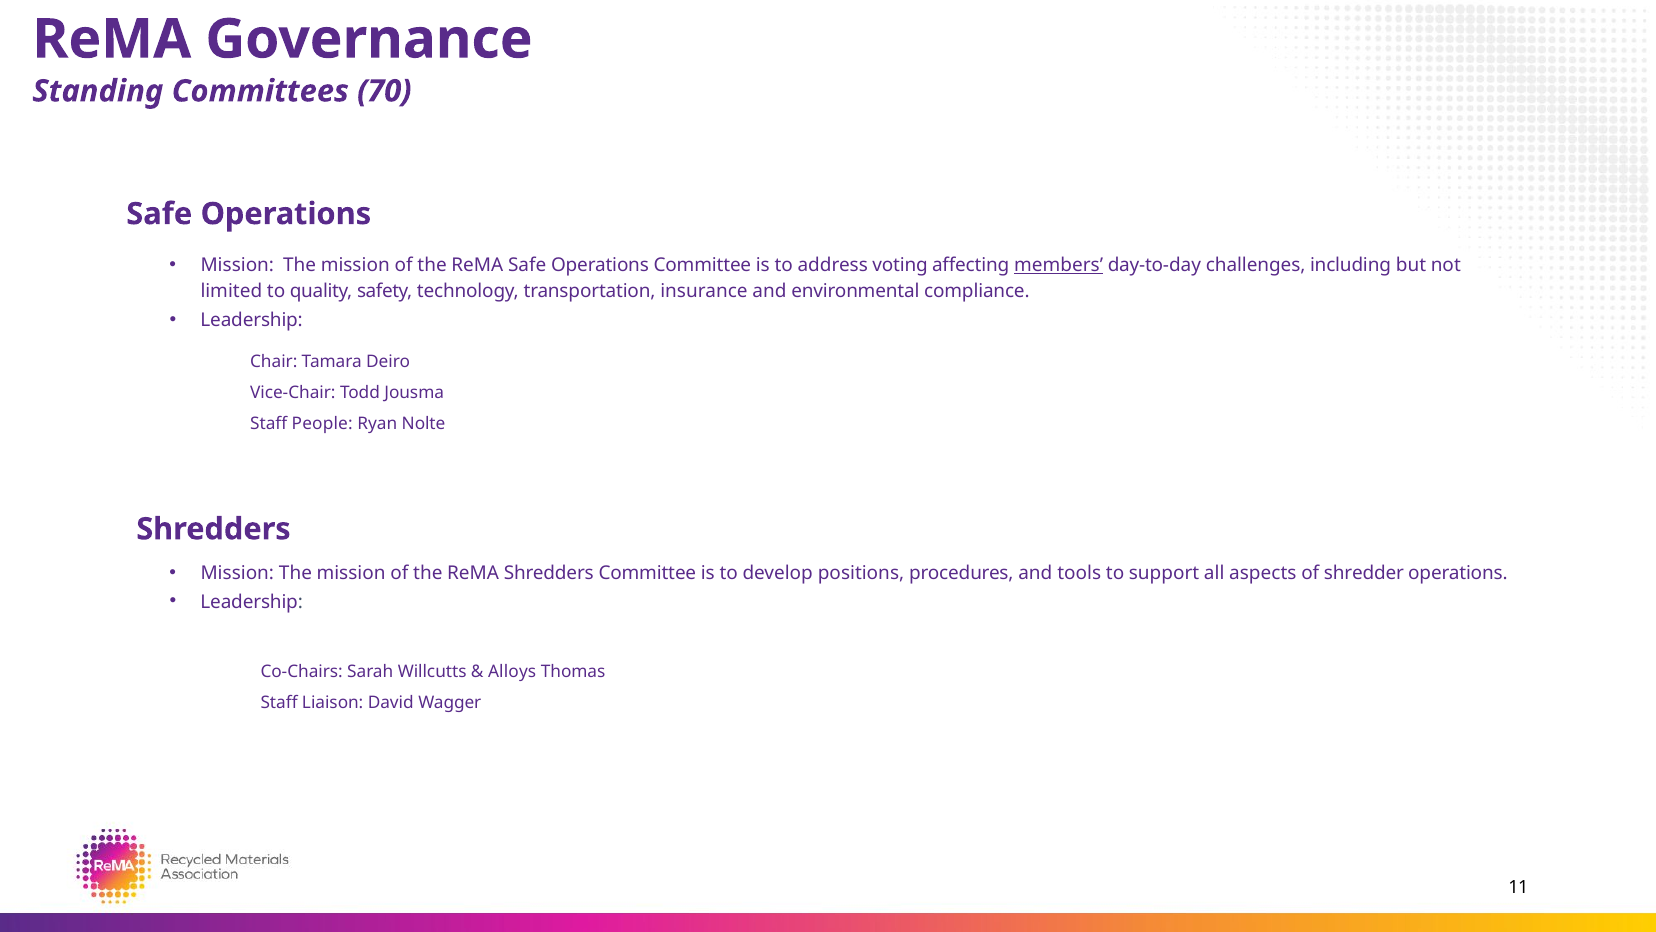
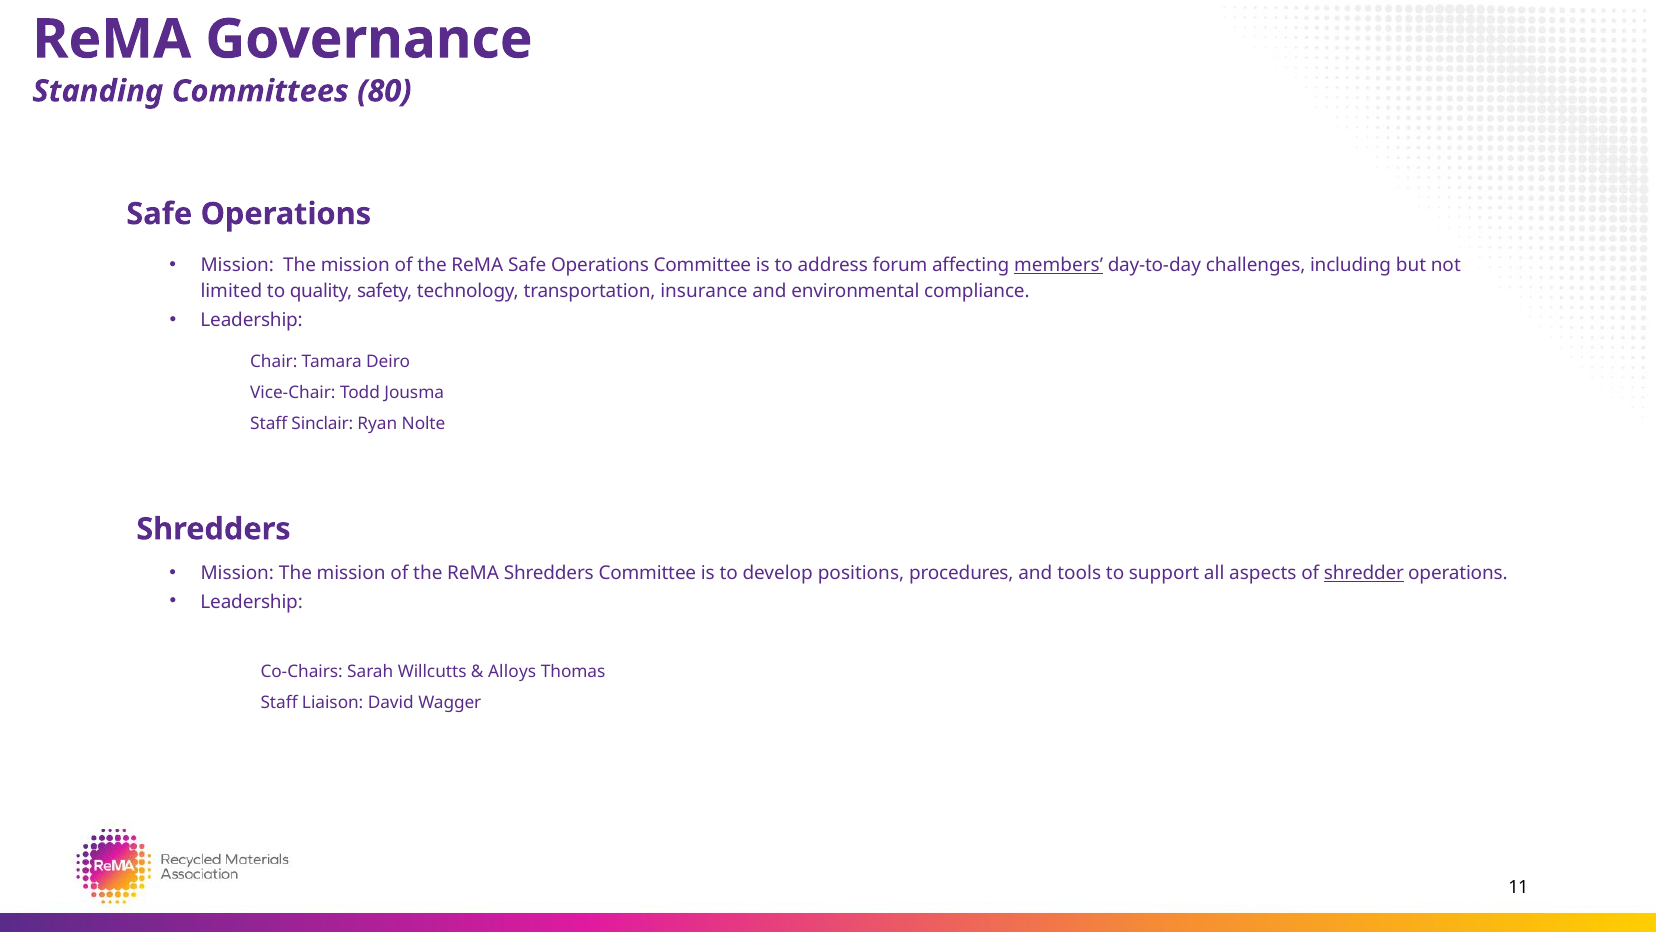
70: 70 -> 80
voting: voting -> forum
People: People -> Sinclair
shredder underline: none -> present
